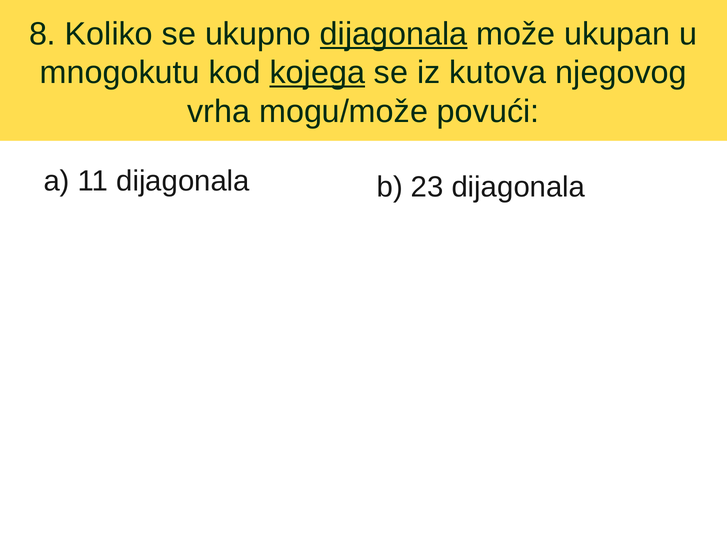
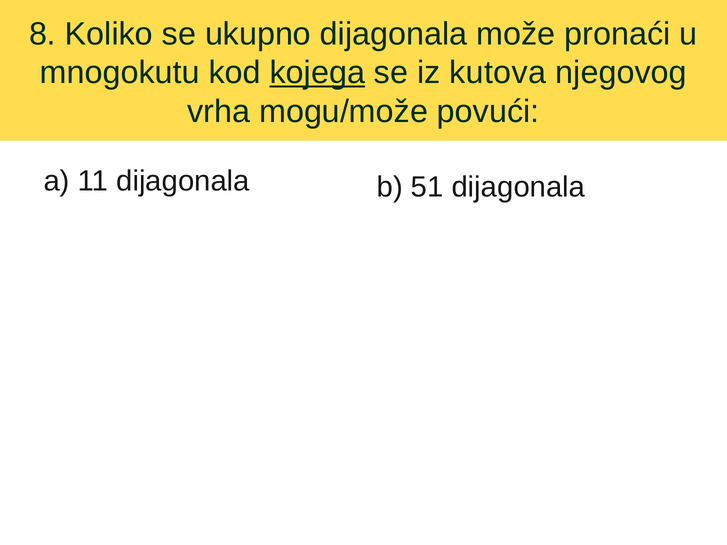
dijagonala at (394, 34) underline: present -> none
ukupan: ukupan -> pronaći
23: 23 -> 51
